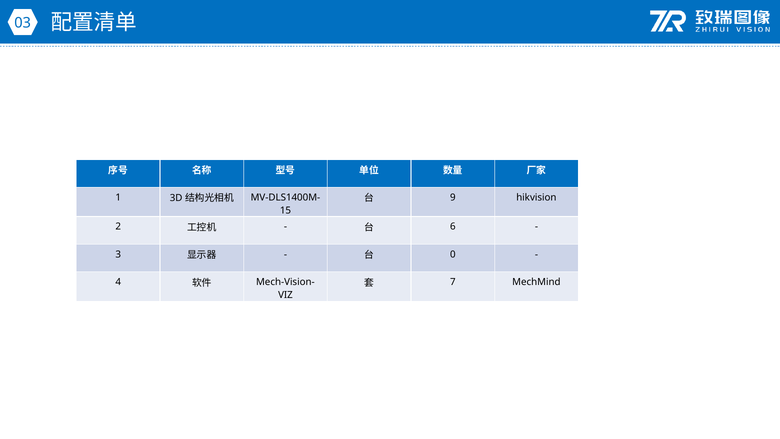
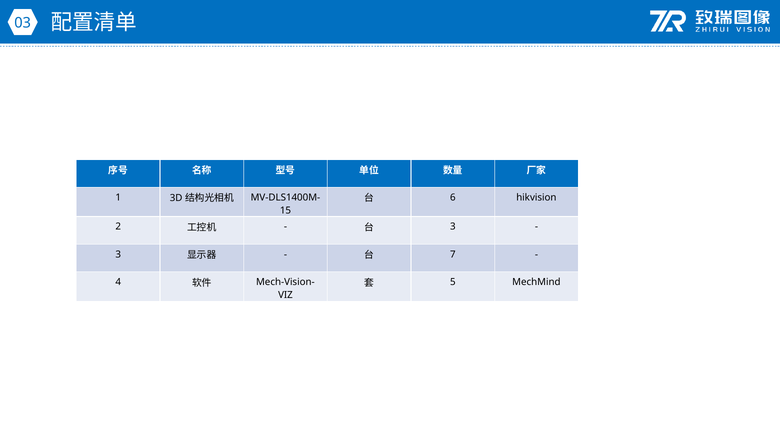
9: 9 -> 6
6 at (453, 227): 6 -> 3
0: 0 -> 7
7: 7 -> 5
